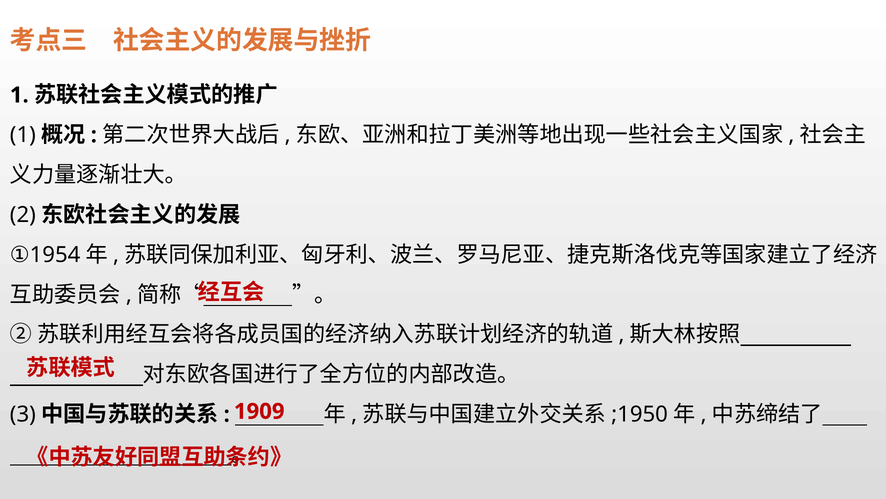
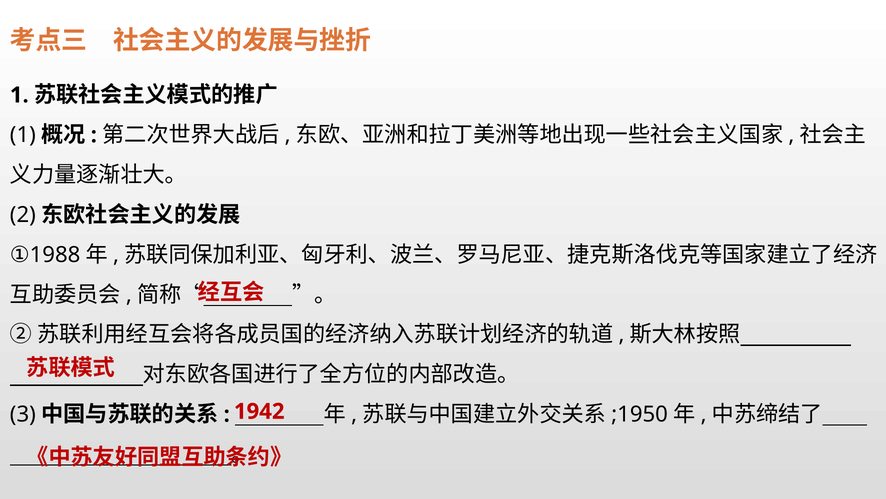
1954: 1954 -> 1988
1909: 1909 -> 1942
